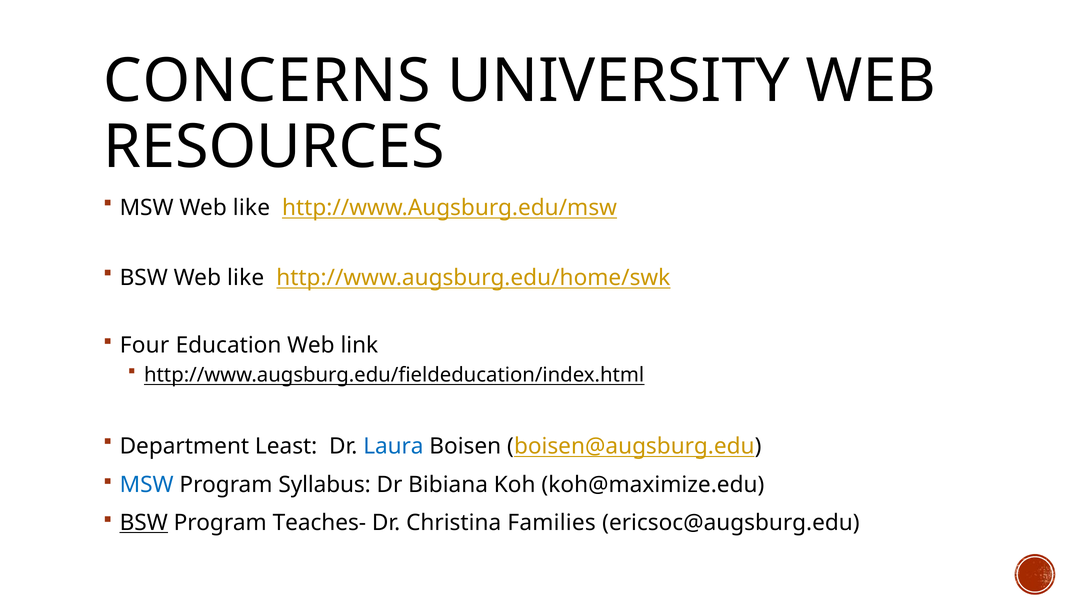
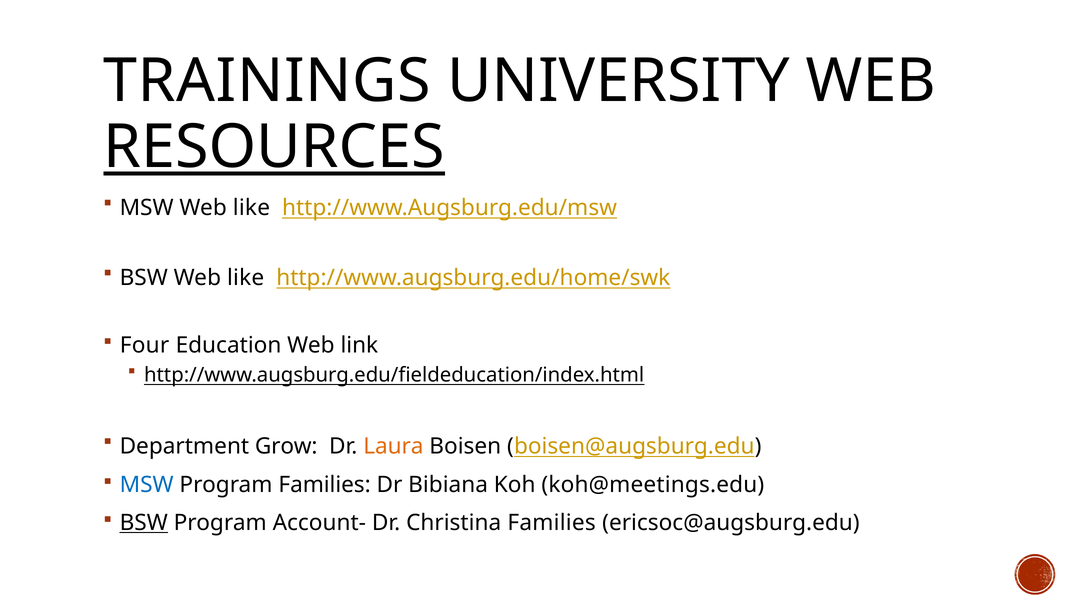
CONCERNS: CONCERNS -> TRAININGS
RESOURCES underline: none -> present
Least: Least -> Grow
Laura colour: blue -> orange
Program Syllabus: Syllabus -> Families
koh@maximize.edu: koh@maximize.edu -> koh@meetings.edu
Teaches-: Teaches- -> Account-
